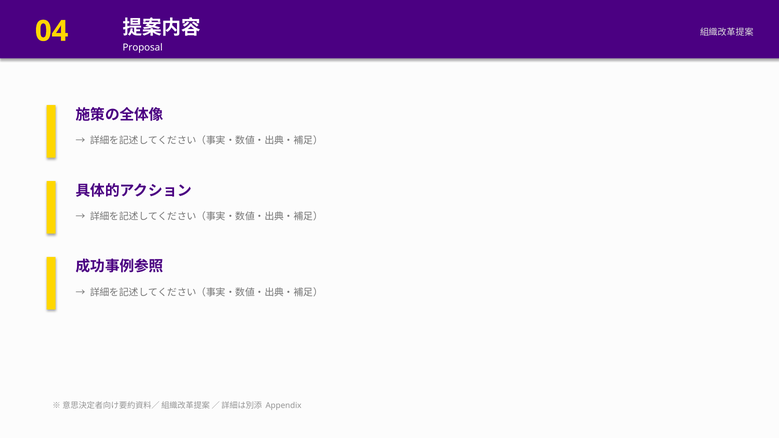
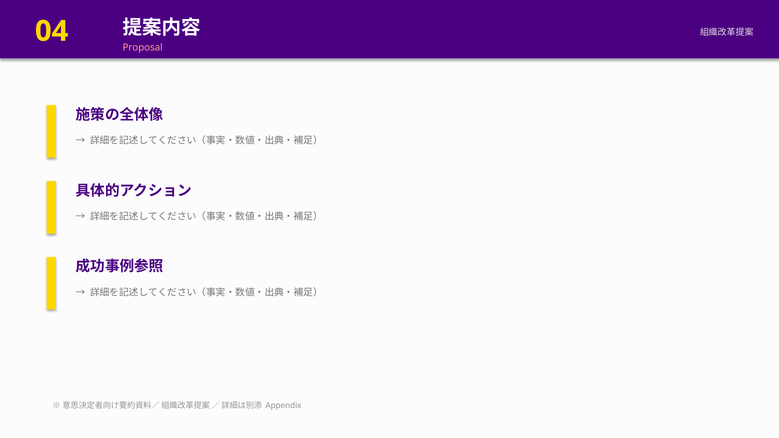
Proposal colour: white -> pink
